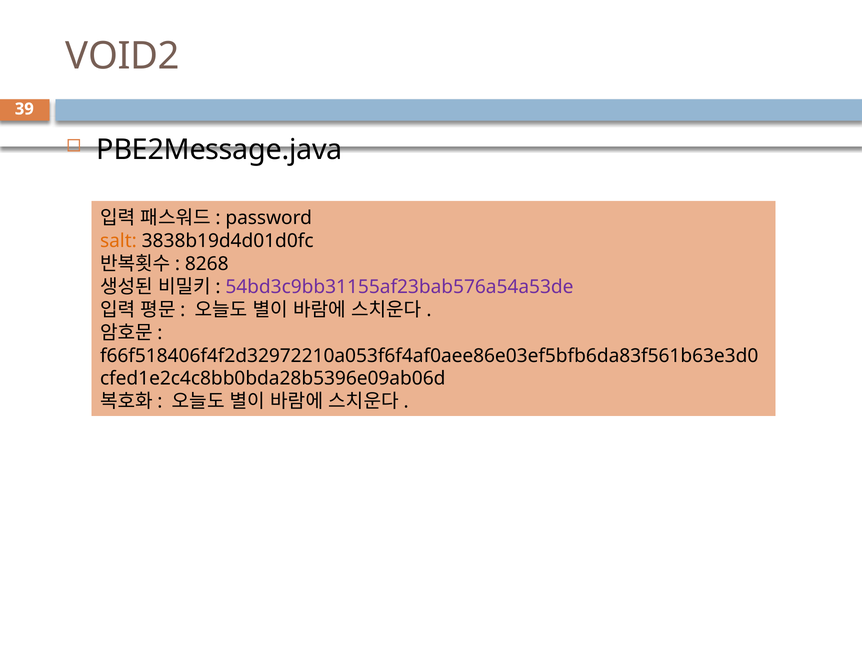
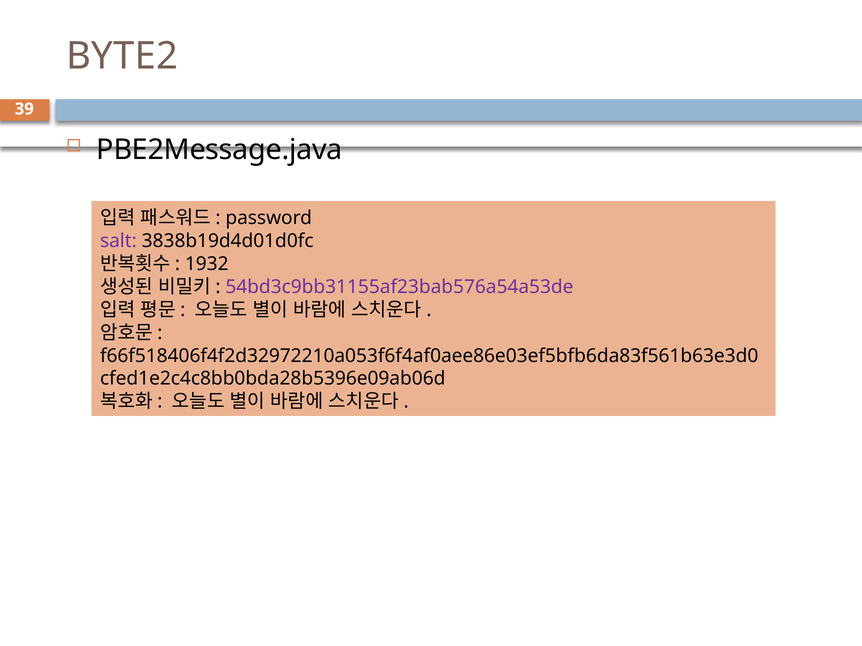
VOID2: VOID2 -> BYTE2
salt colour: orange -> purple
8268: 8268 -> 1932
